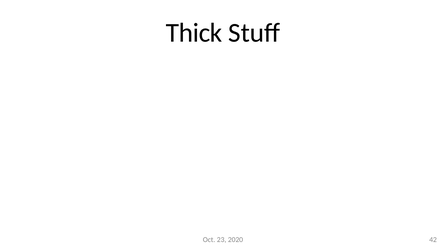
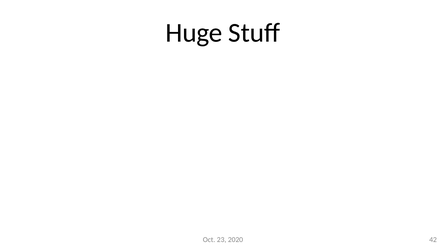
Thick: Thick -> Huge
